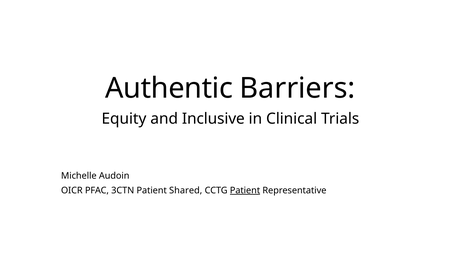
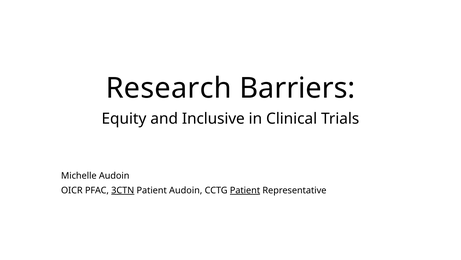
Authentic: Authentic -> Research
3CTN underline: none -> present
Patient Shared: Shared -> Audoin
